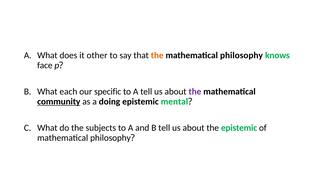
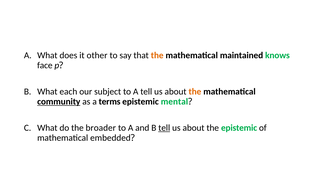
philosophy at (241, 55): philosophy -> maintained
specific: specific -> subject
the at (195, 91) colour: purple -> orange
doing: doing -> terms
subjects: subjects -> broader
tell at (164, 128) underline: none -> present
philosophy at (110, 137): philosophy -> embedded
